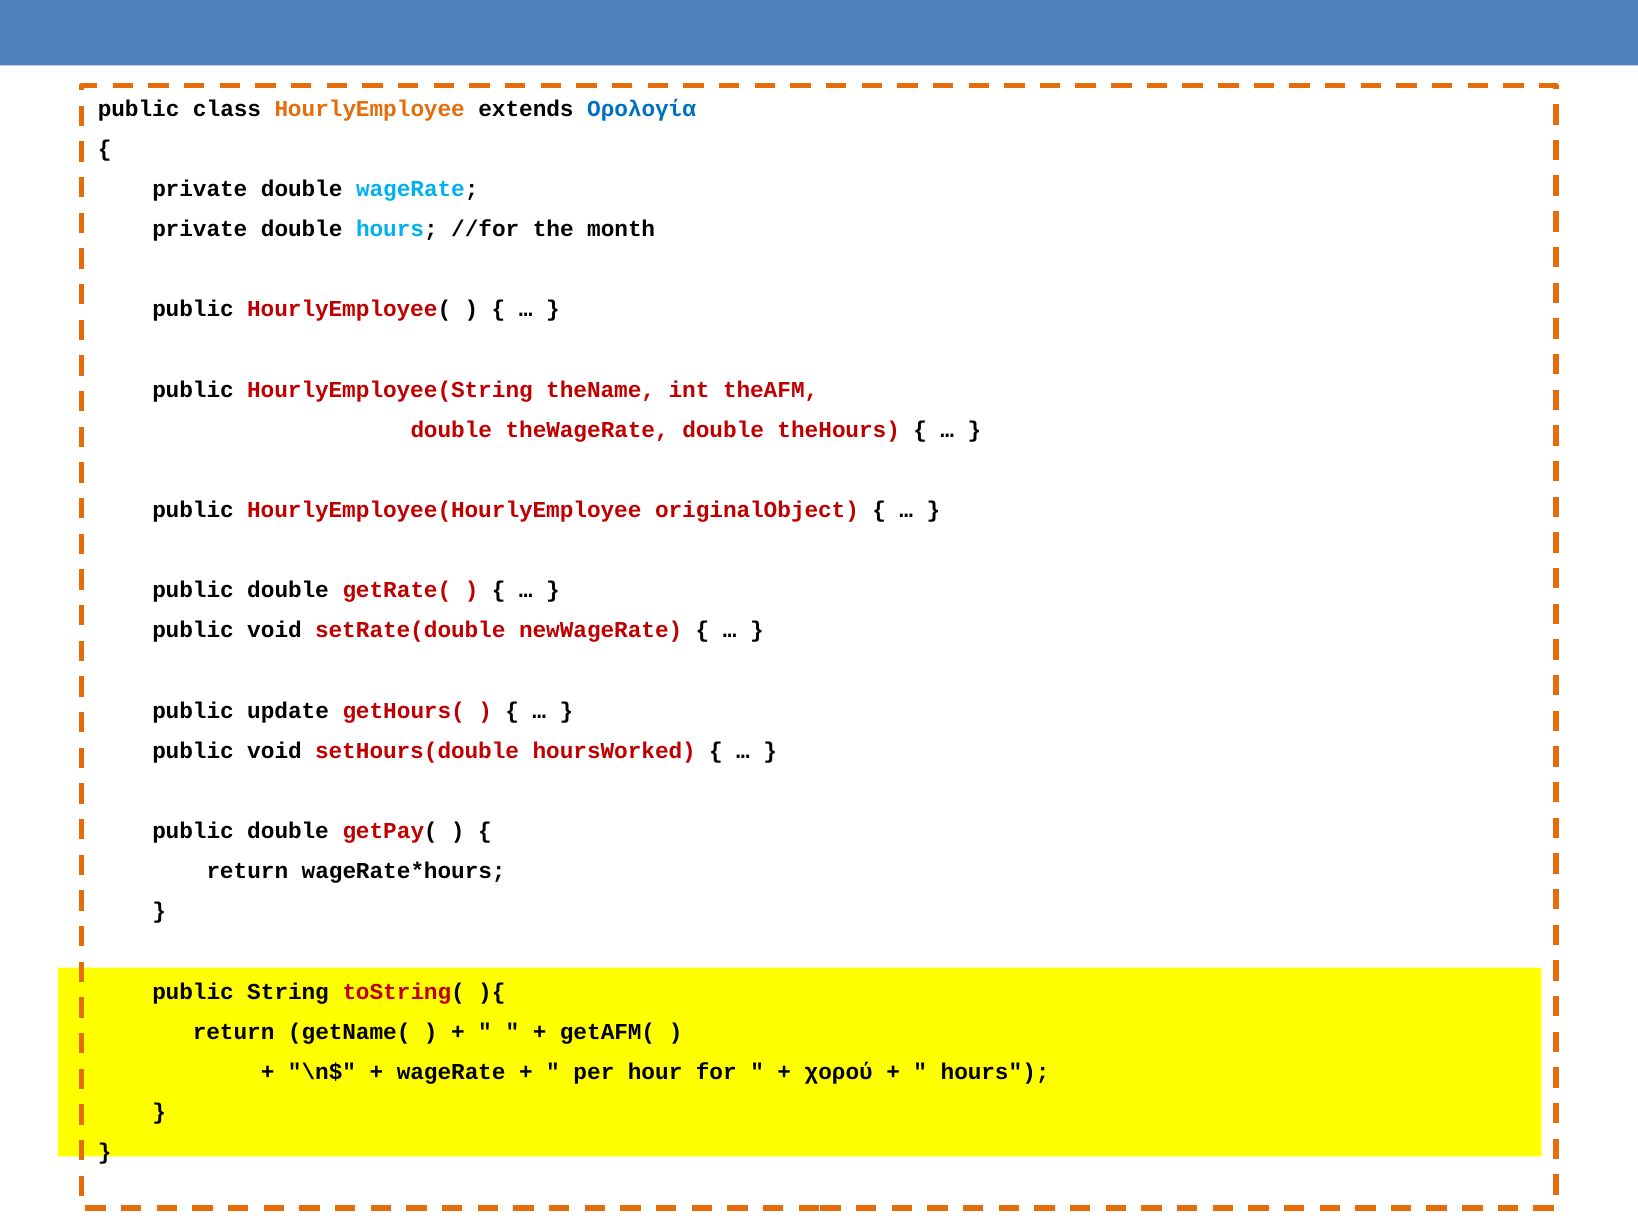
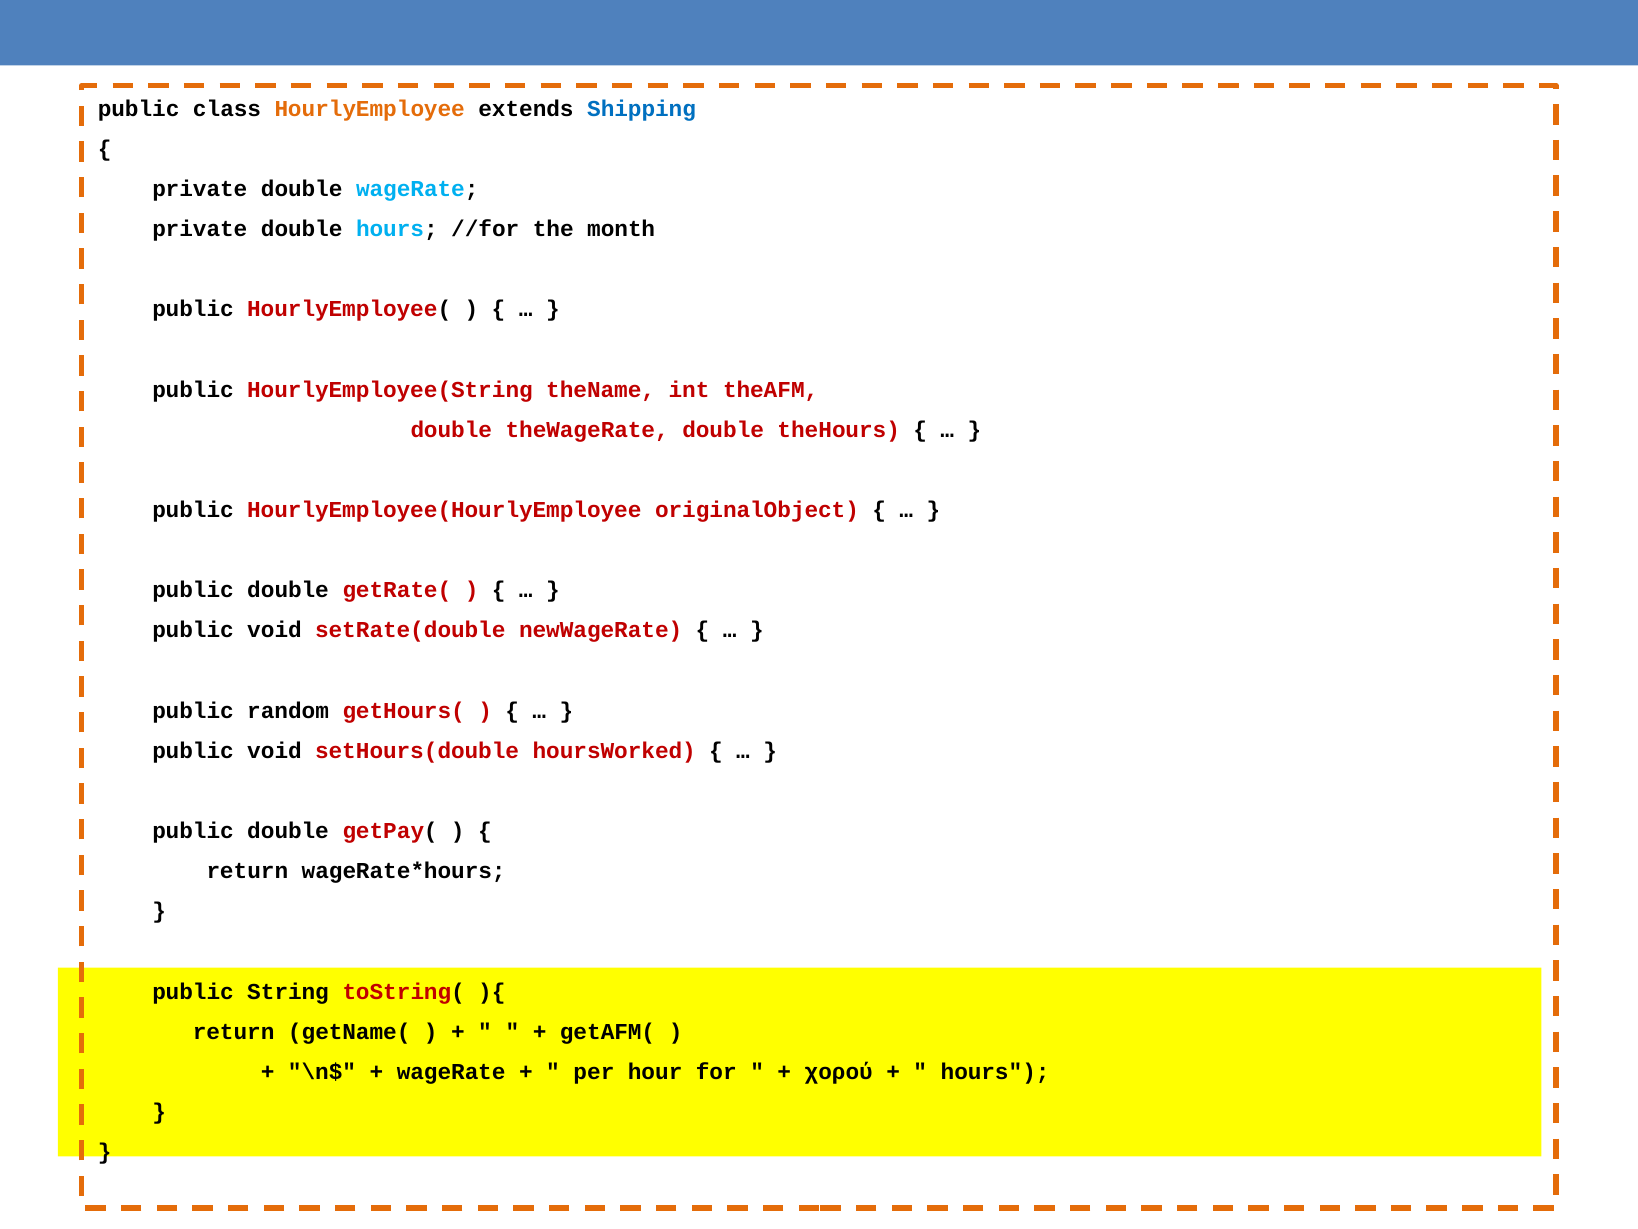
Ορολογία: Ορολογία -> Shipping
update: update -> random
